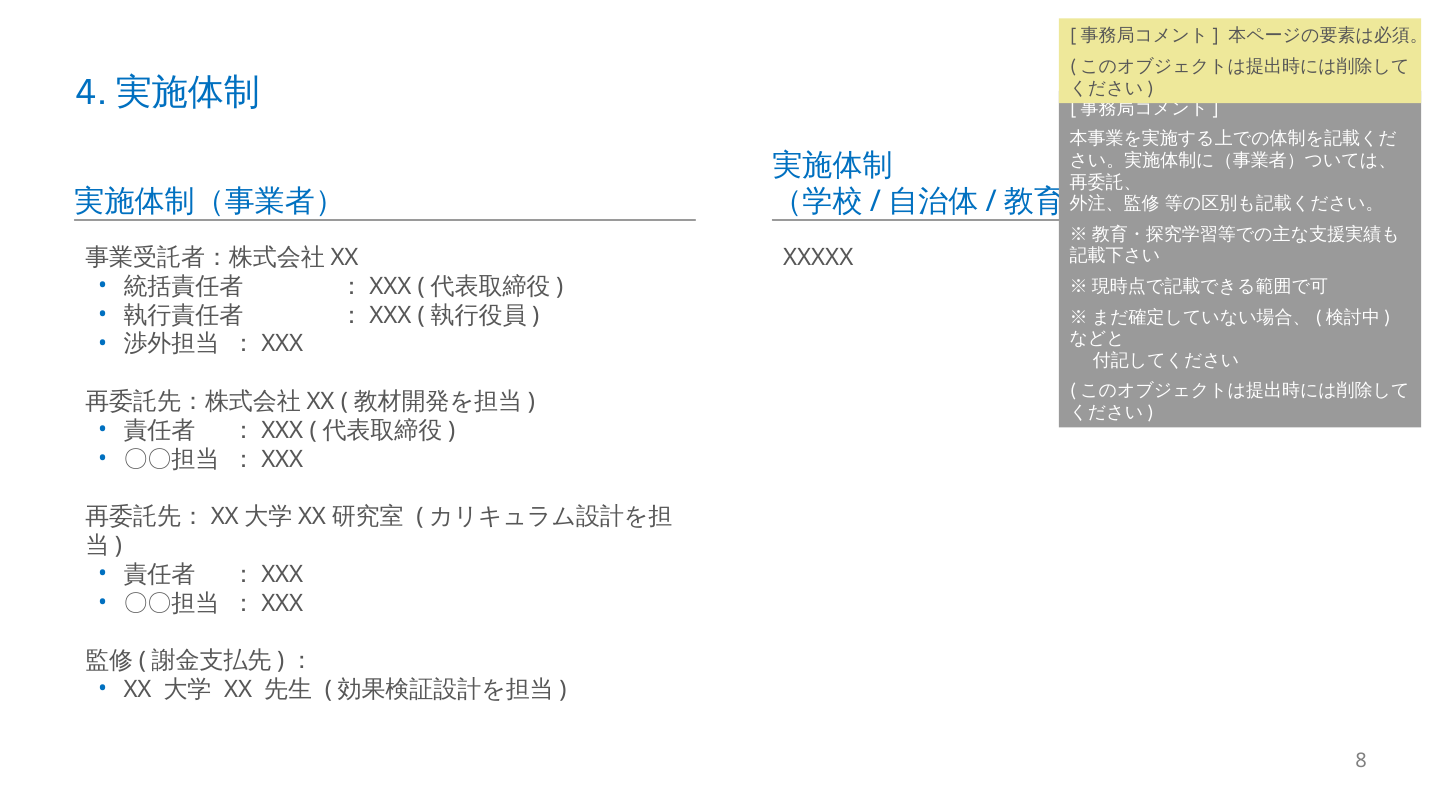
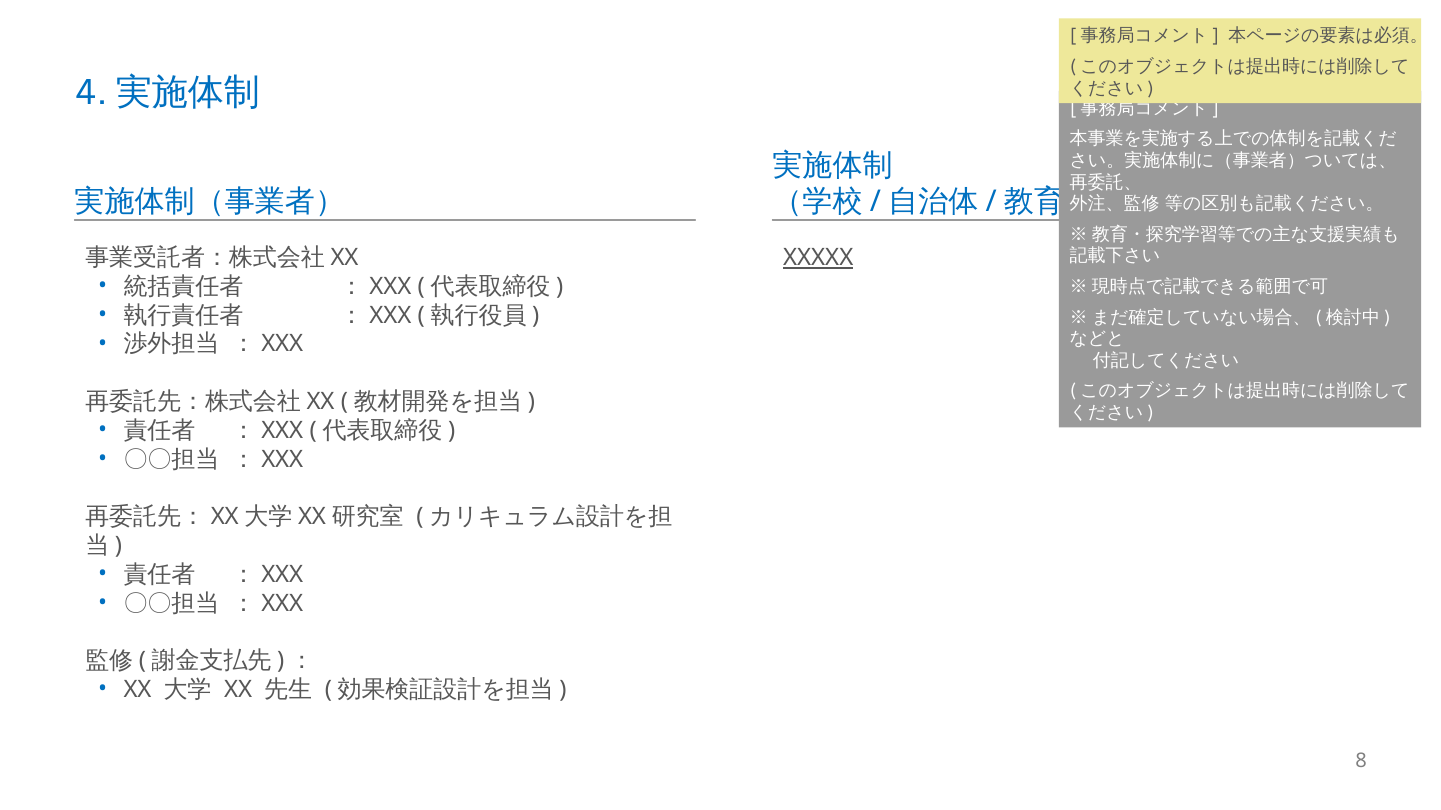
XXXXX underline: none -> present
